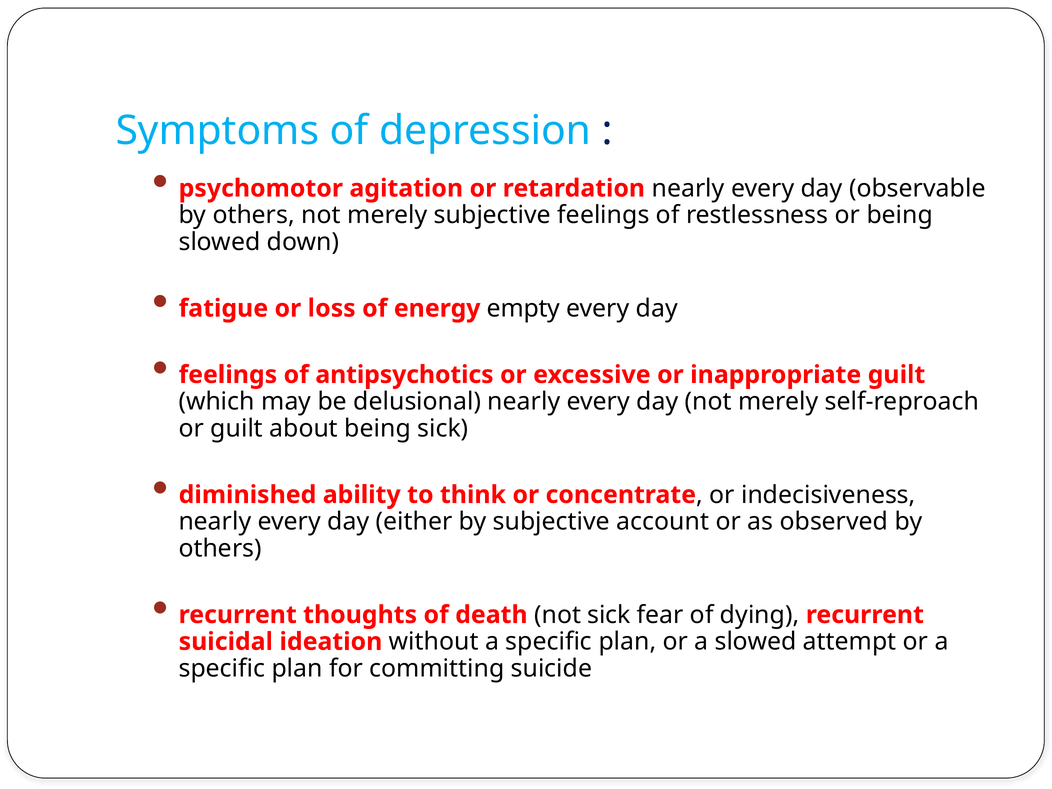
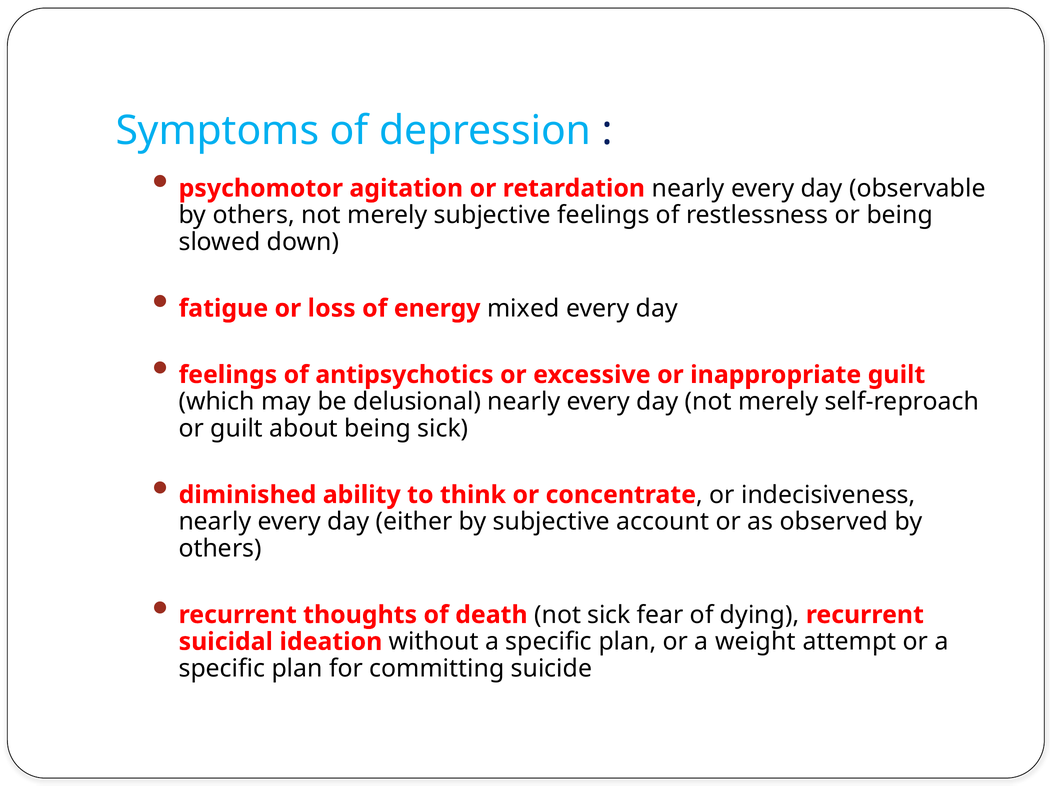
empty: empty -> mixed
a slowed: slowed -> weight
